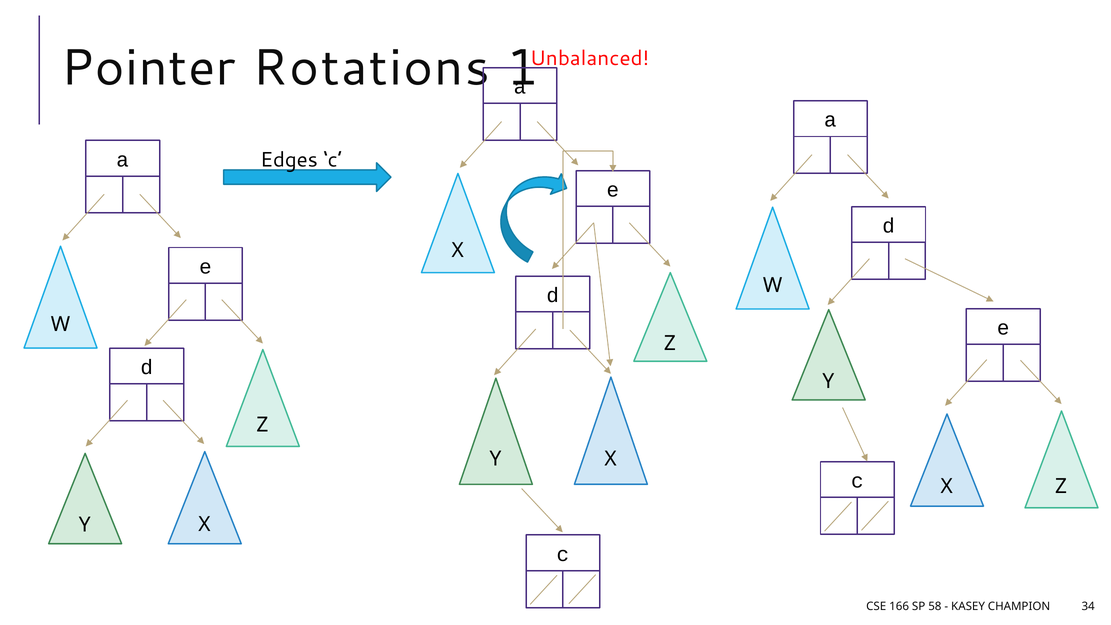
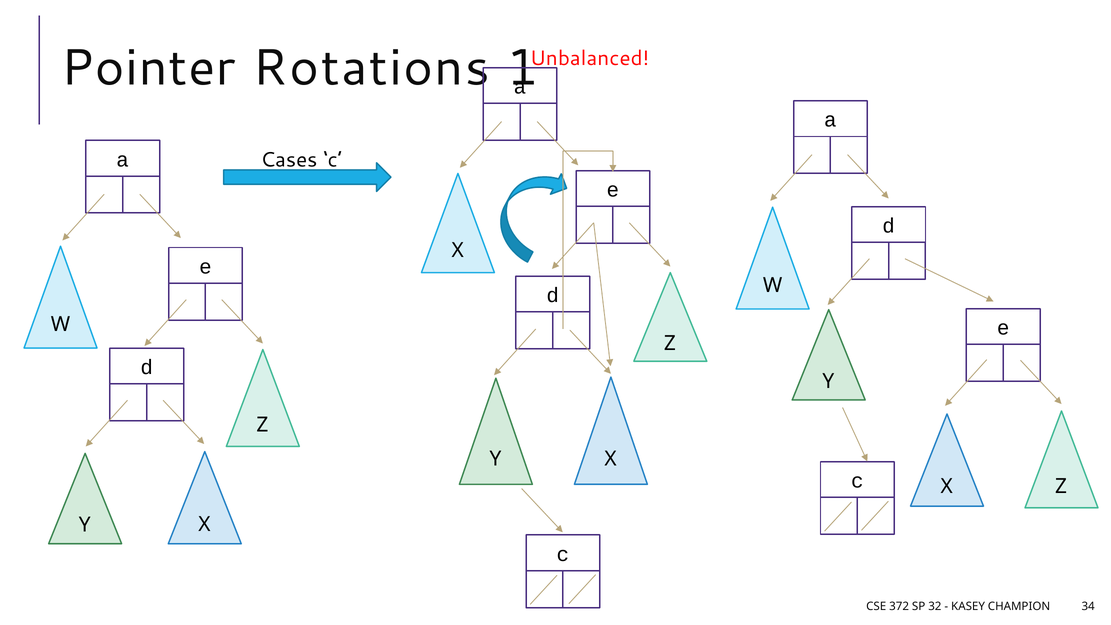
Edges: Edges -> Cases
166: 166 -> 372
58: 58 -> 32
